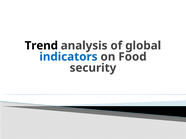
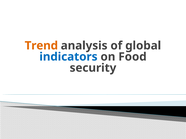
Trend colour: black -> orange
